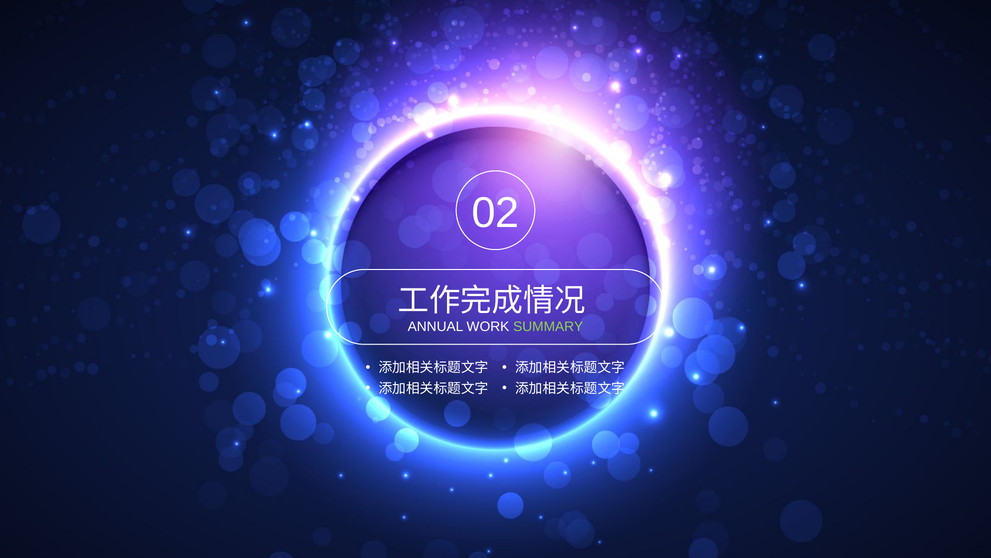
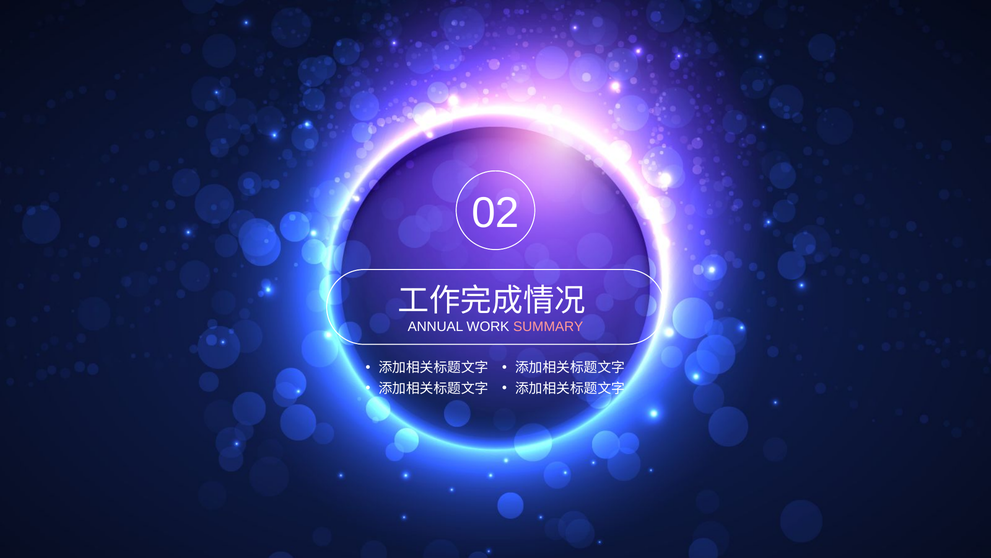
SUMMARY colour: light green -> pink
